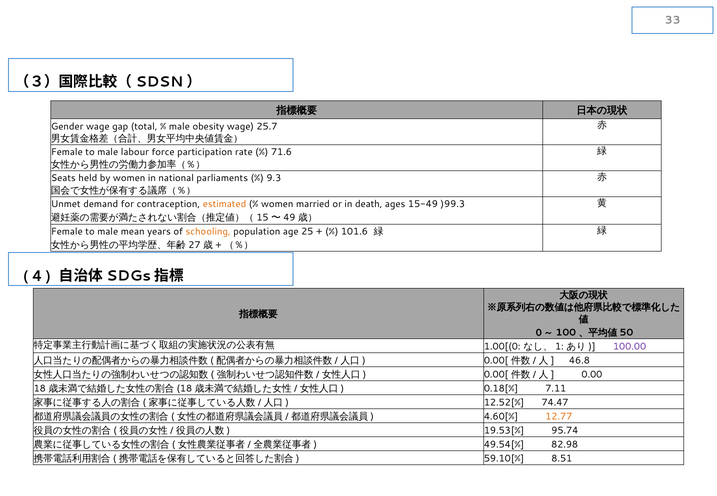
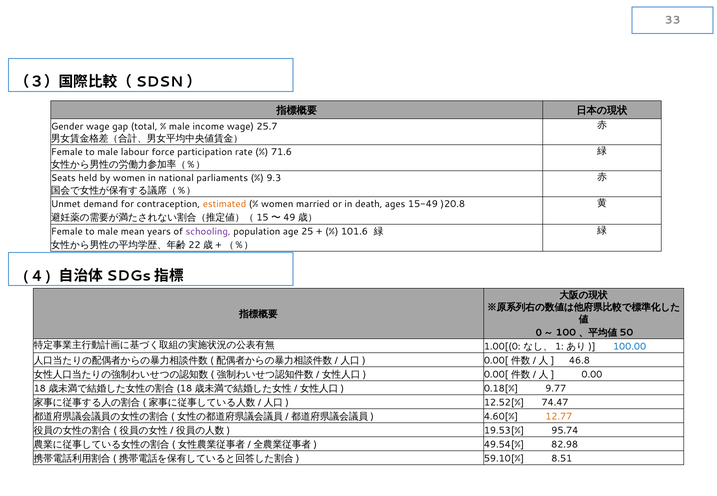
obesity: obesity -> income
)99.3: )99.3 -> )20.8
schooling colour: orange -> purple
27: 27 -> 22
100.00 colour: purple -> blue
7.11: 7.11 -> 9.77
